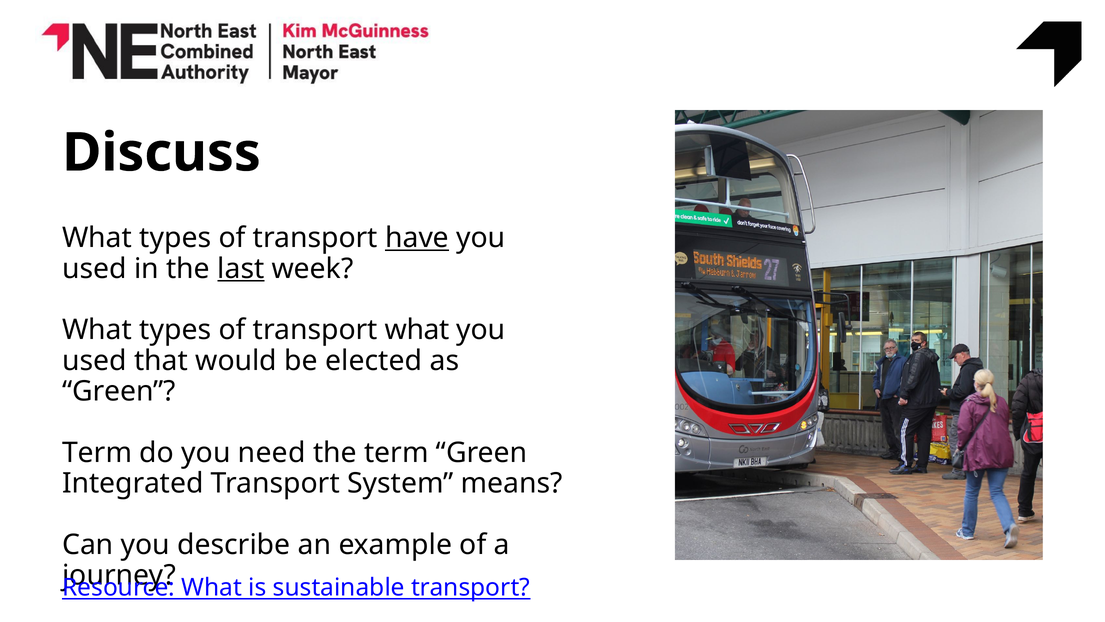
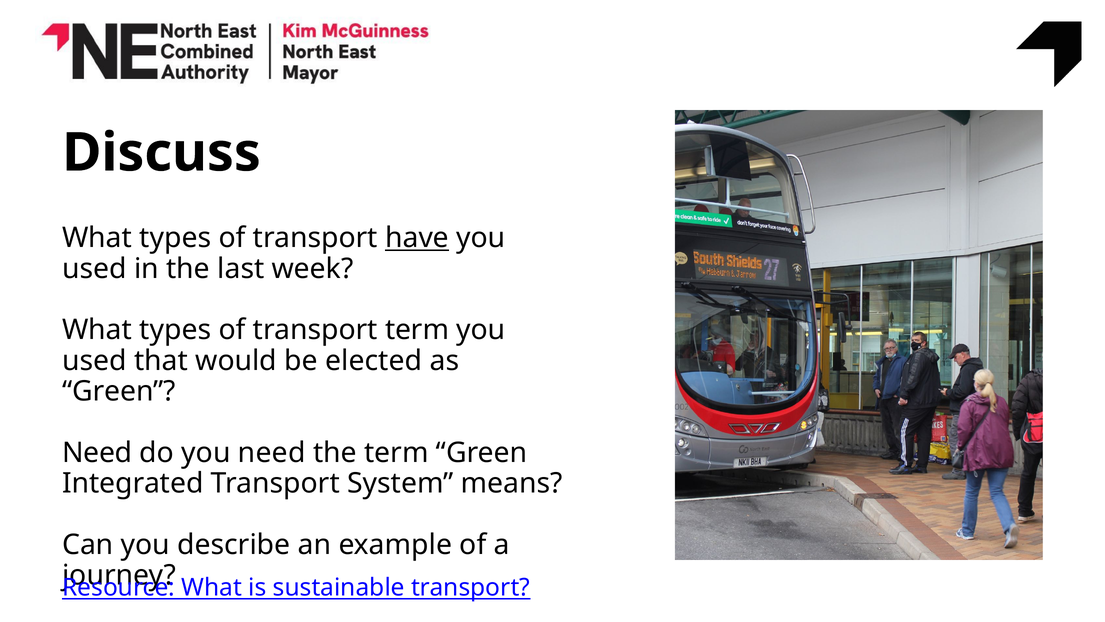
last underline: present -> none
transport what: what -> term
Term at (97, 452): Term -> Need
